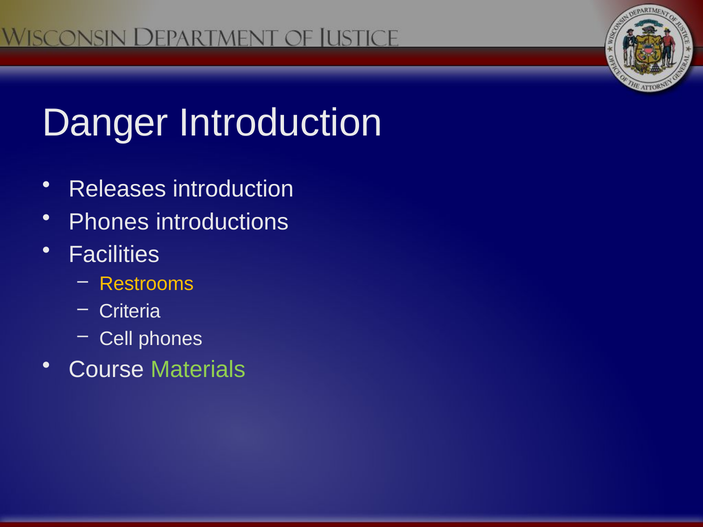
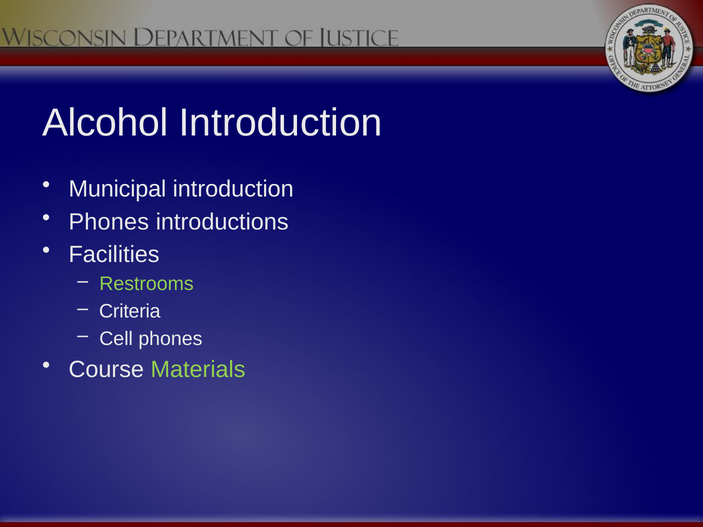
Danger: Danger -> Alcohol
Releases: Releases -> Municipal
Restrooms colour: yellow -> light green
